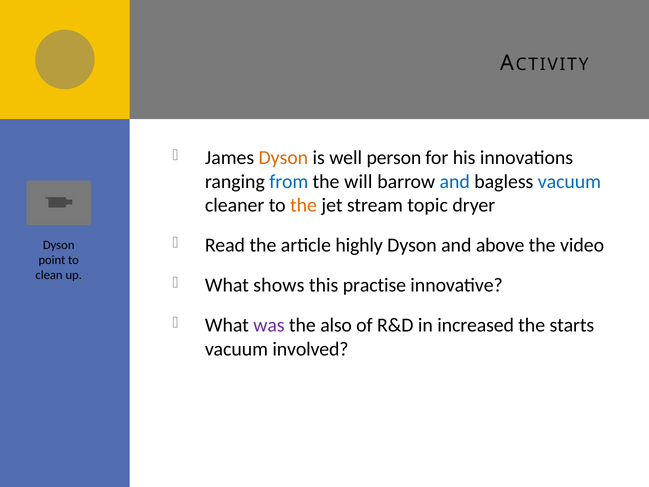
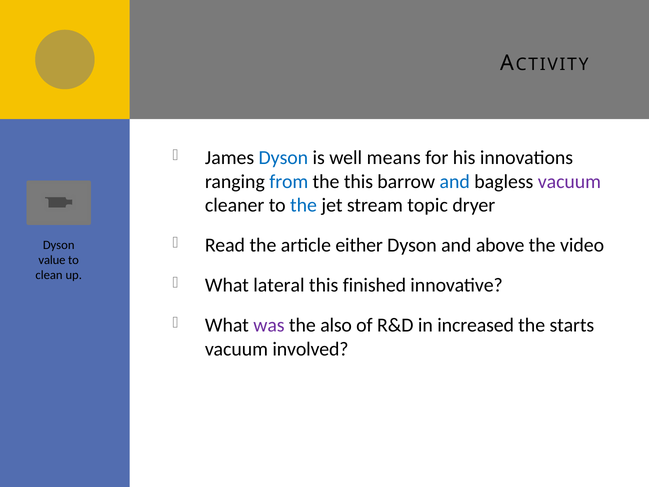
Dyson at (283, 158) colour: orange -> blue
person: person -> means
the will: will -> this
vacuum at (569, 181) colour: blue -> purple
the at (304, 205) colour: orange -> blue
highly: highly -> either
point: point -> value
shows: shows -> lateral
practise: practise -> finished
